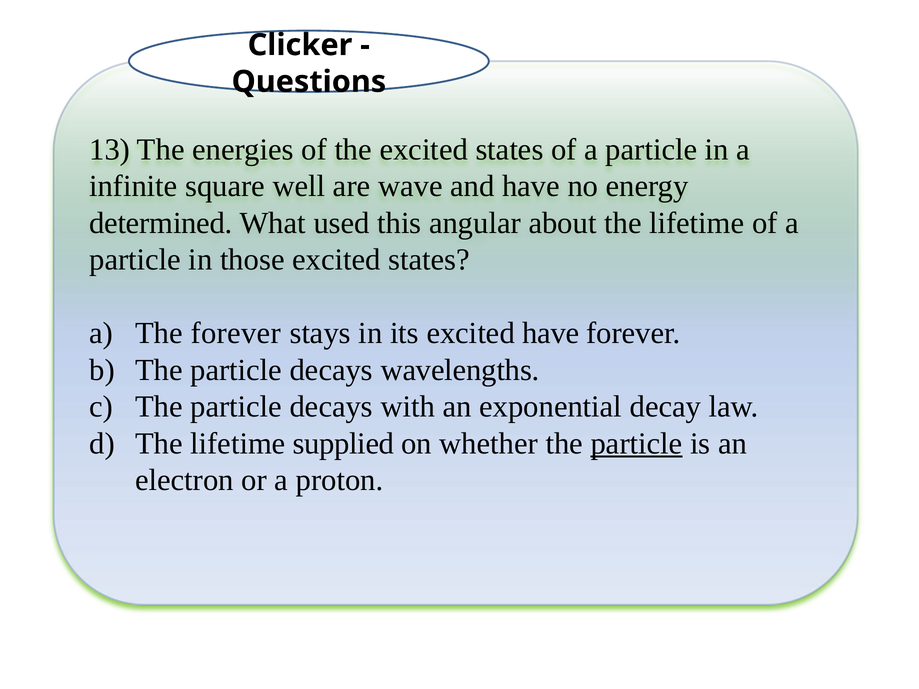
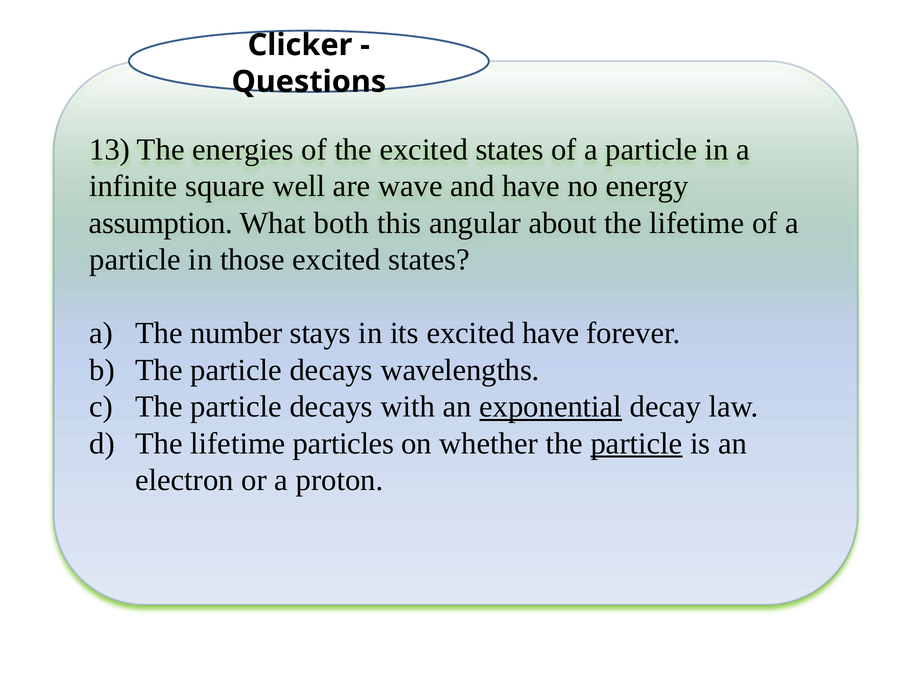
determined: determined -> assumption
used: used -> both
The forever: forever -> number
exponential underline: none -> present
supplied: supplied -> particles
